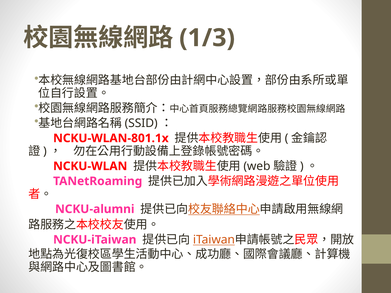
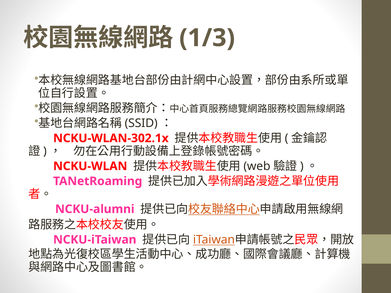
NCKU-WLAN-801.1x: NCKU-WLAN-801.1x -> NCKU-WLAN-302.1x
